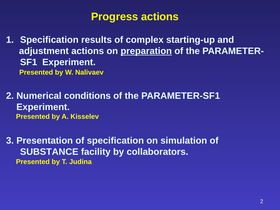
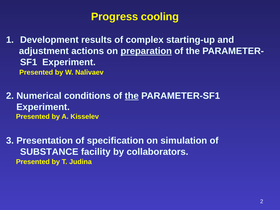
Progress actions: actions -> cooling
Specification at (49, 40): Specification -> Development
the at (132, 96) underline: none -> present
